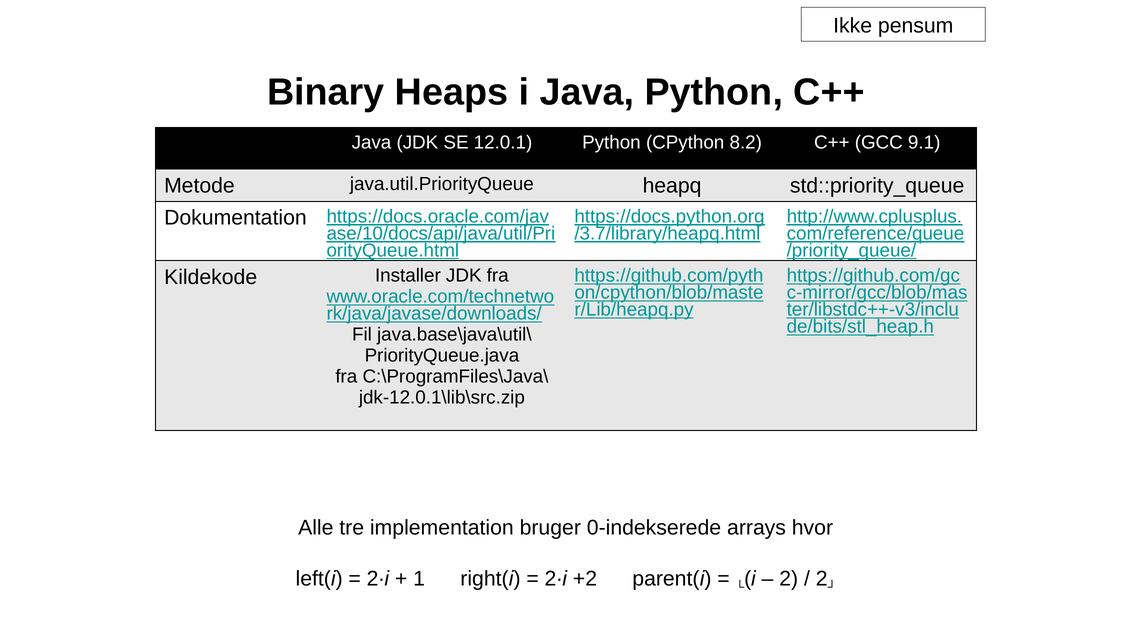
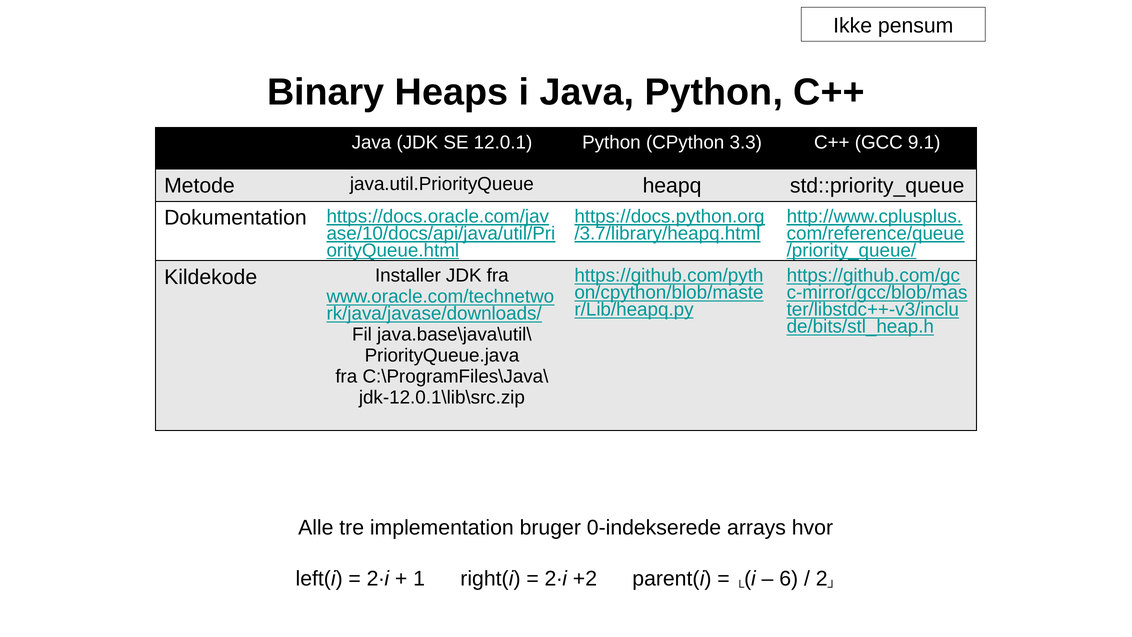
8.2: 8.2 -> 3.3
2 at (789, 579): 2 -> 6
